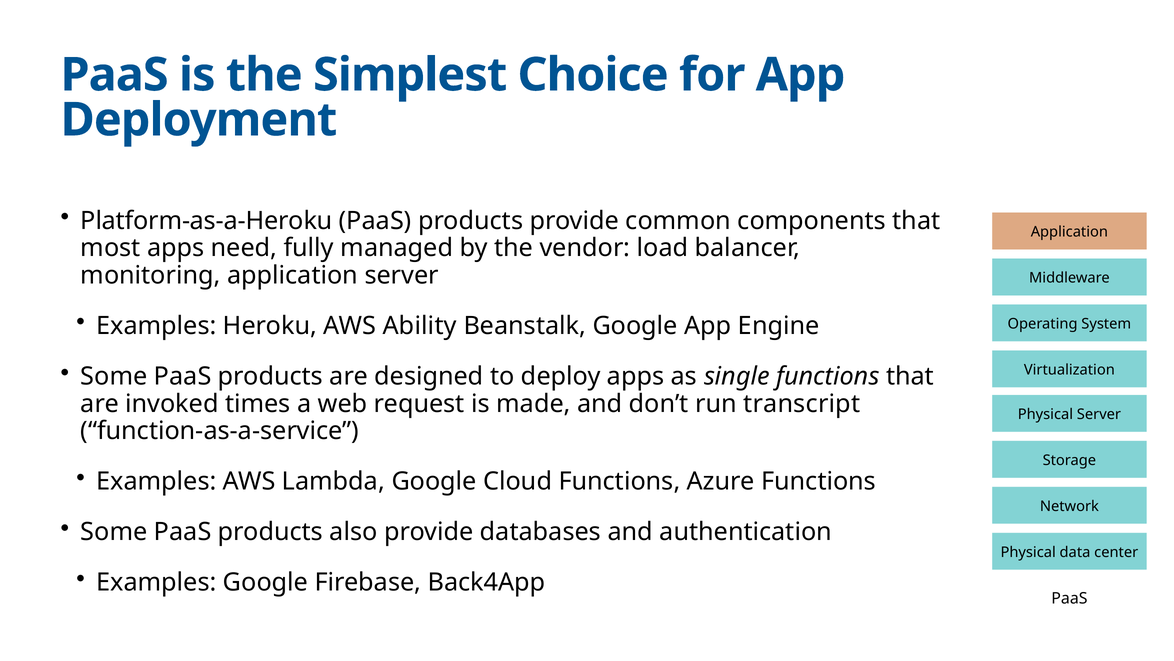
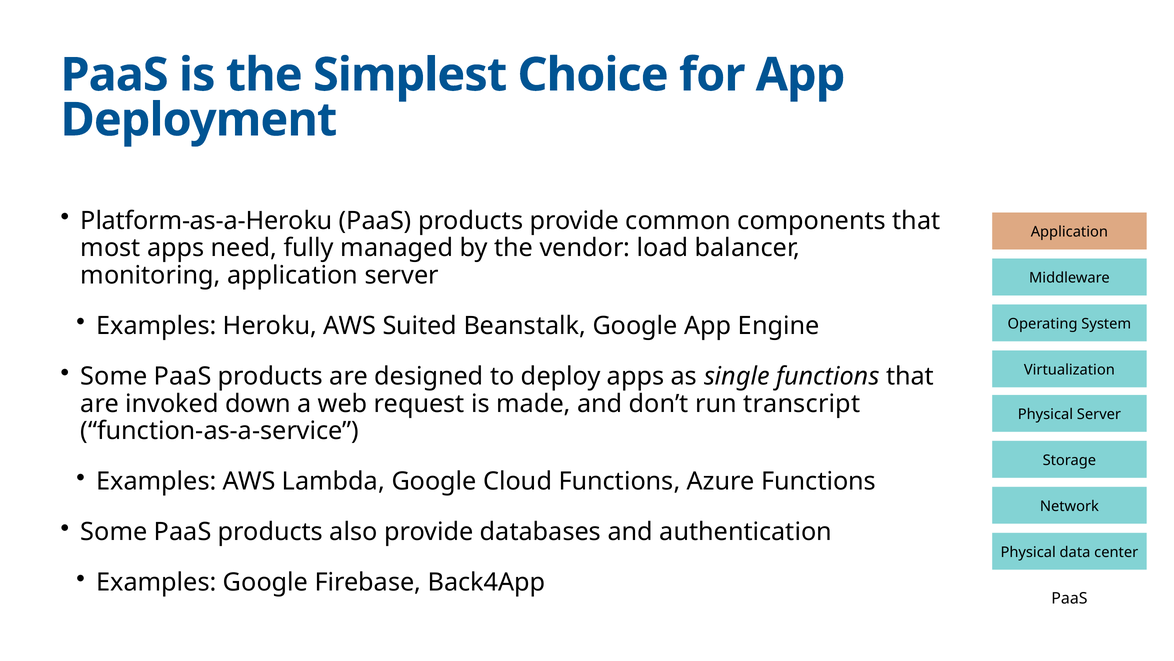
Ability: Ability -> Suited
times: times -> down
